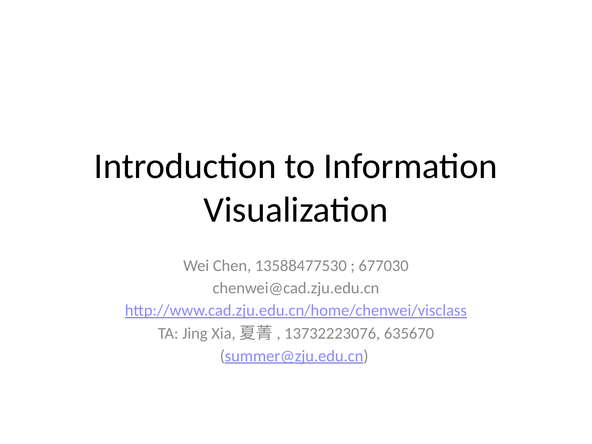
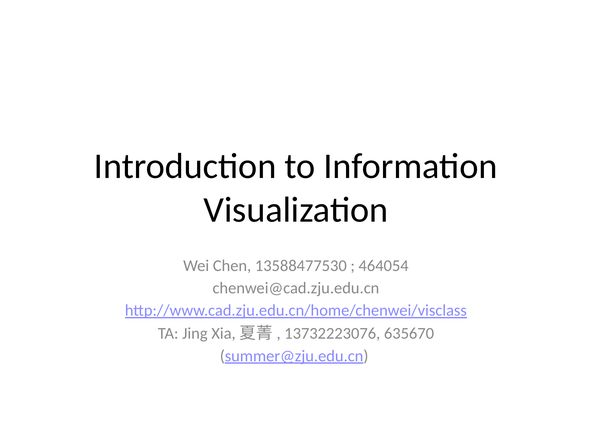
677030: 677030 -> 464054
